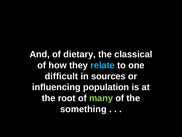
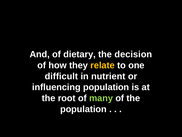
classical: classical -> decision
relate colour: light blue -> yellow
sources: sources -> nutrient
something at (83, 109): something -> population
